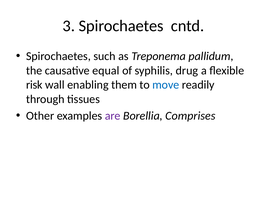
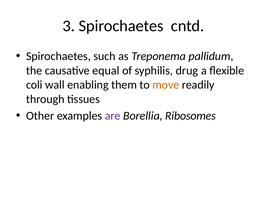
risk: risk -> coli
move colour: blue -> orange
Comprises: Comprises -> Ribosomes
